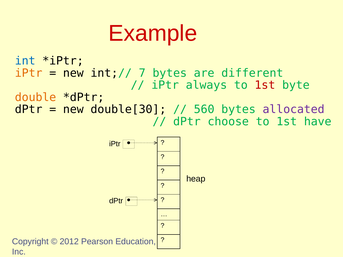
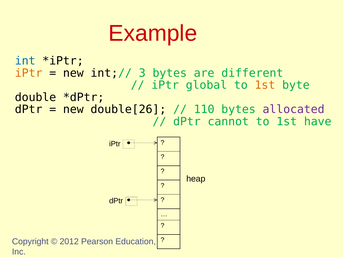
7: 7 -> 3
always: always -> global
1st at (265, 85) colour: red -> orange
double colour: orange -> black
double[30: double[30 -> double[26
560: 560 -> 110
choose: choose -> cannot
